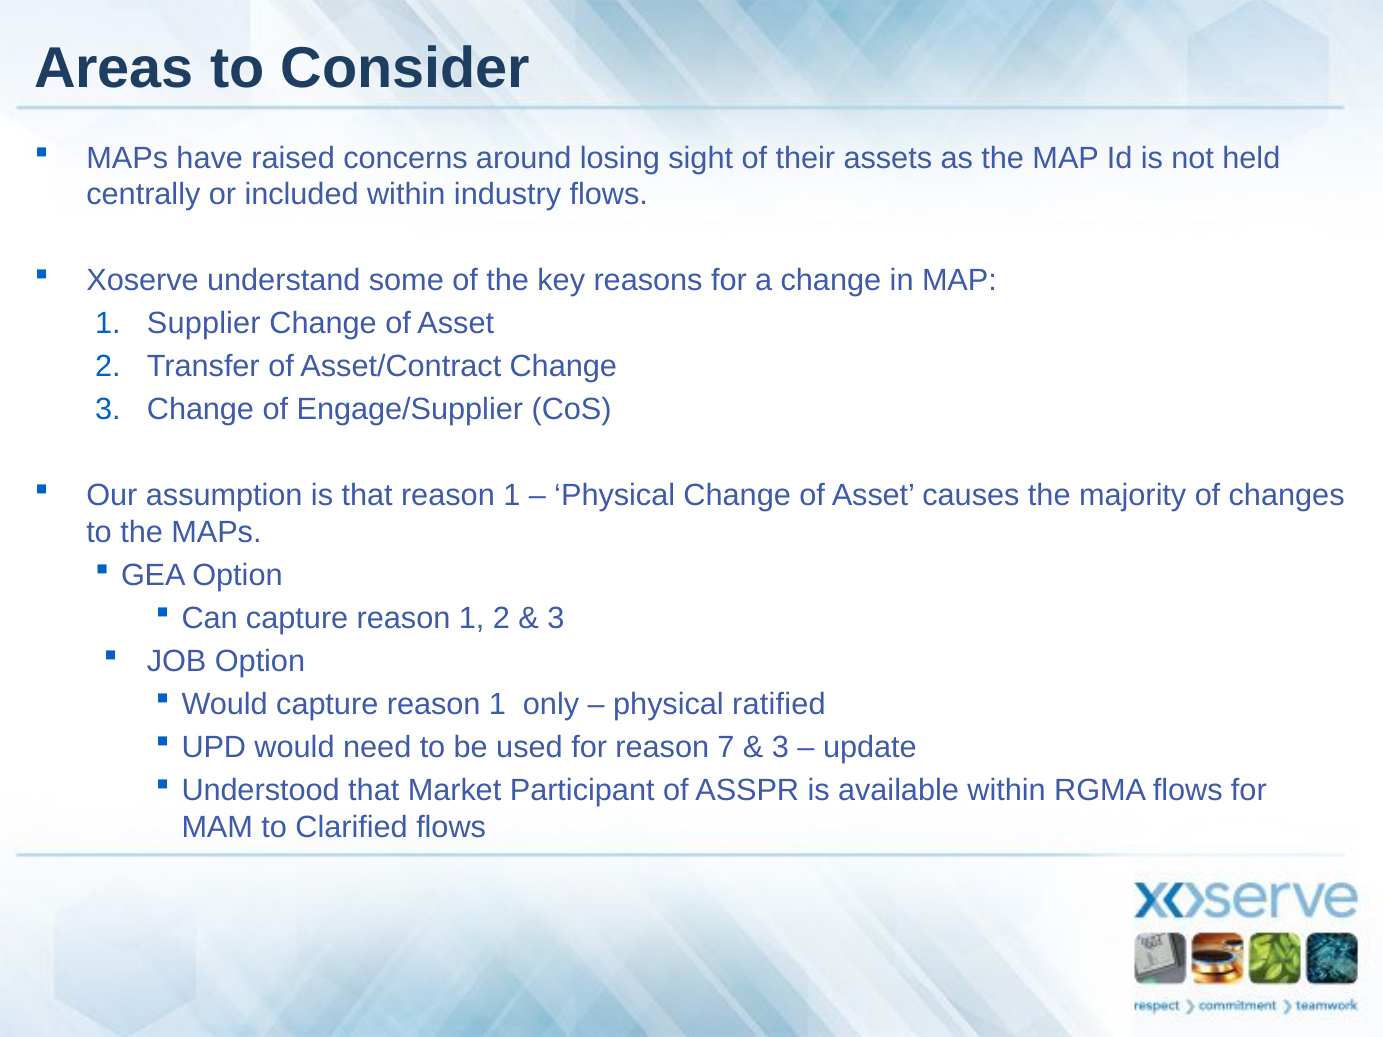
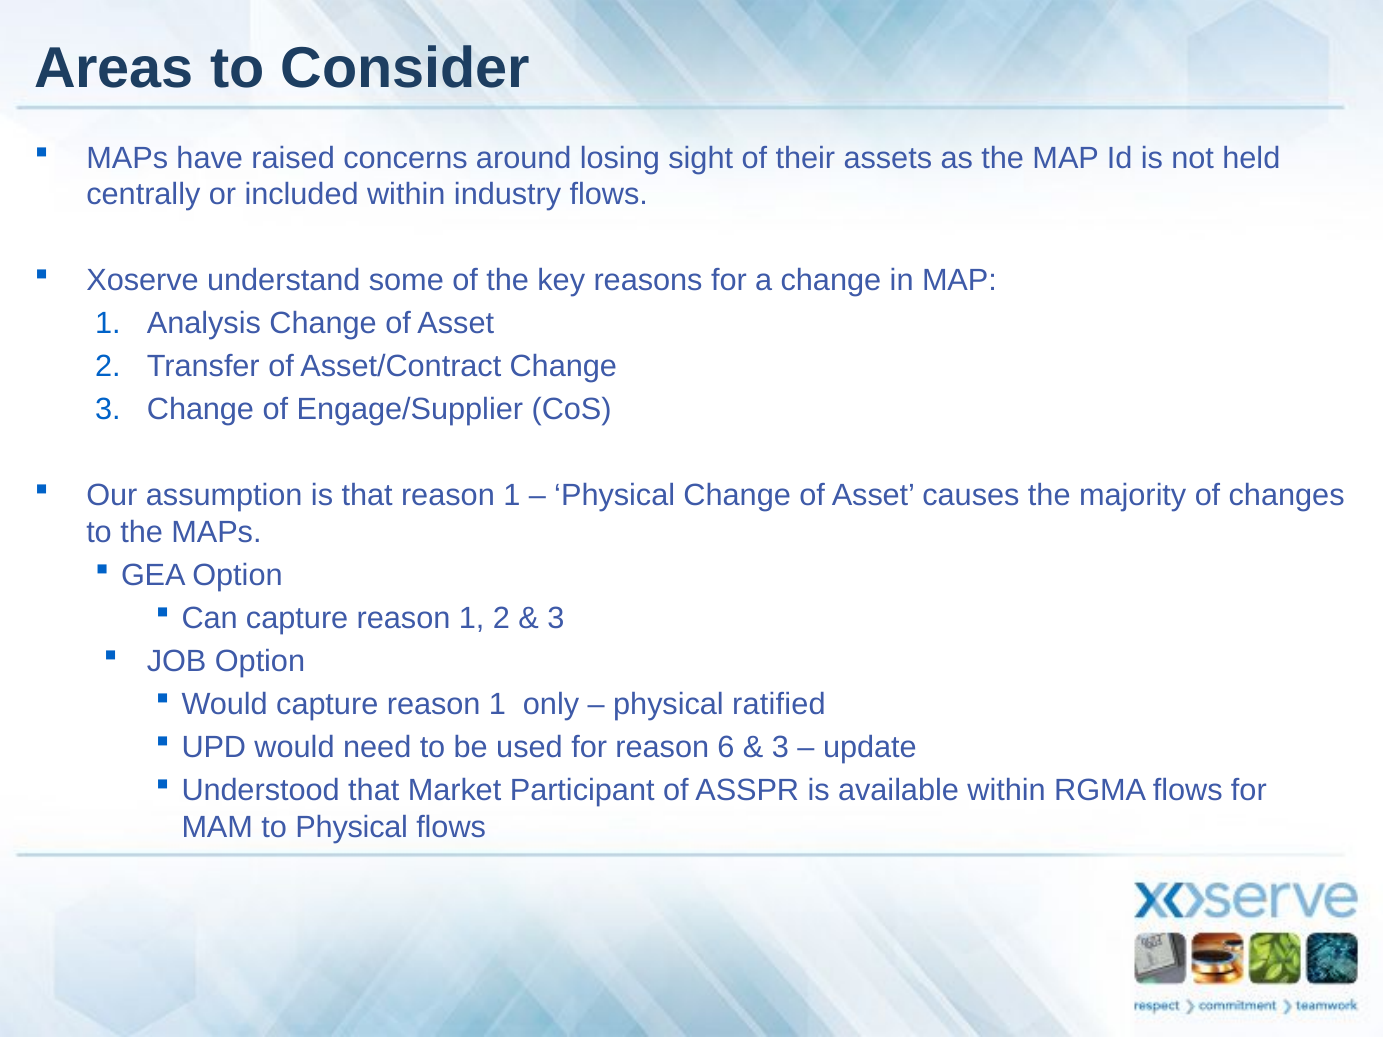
Supplier: Supplier -> Analysis
7: 7 -> 6
to Clarified: Clarified -> Physical
